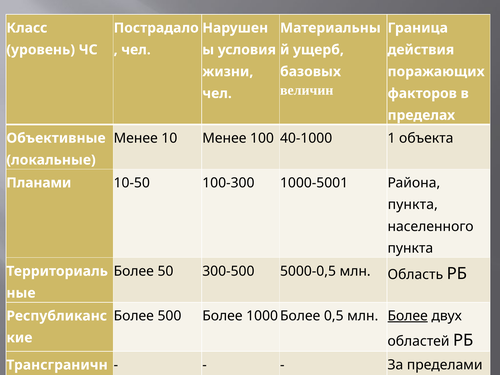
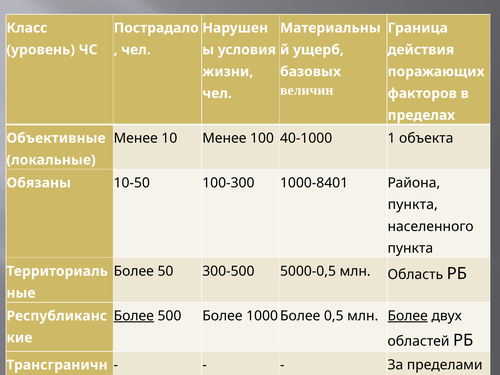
Планами: Планами -> Обязаны
1000-5001: 1000-5001 -> 1000-8401
Более at (134, 316) underline: none -> present
